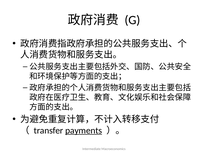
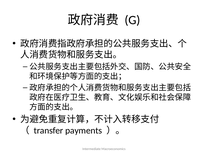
payments underline: present -> none
